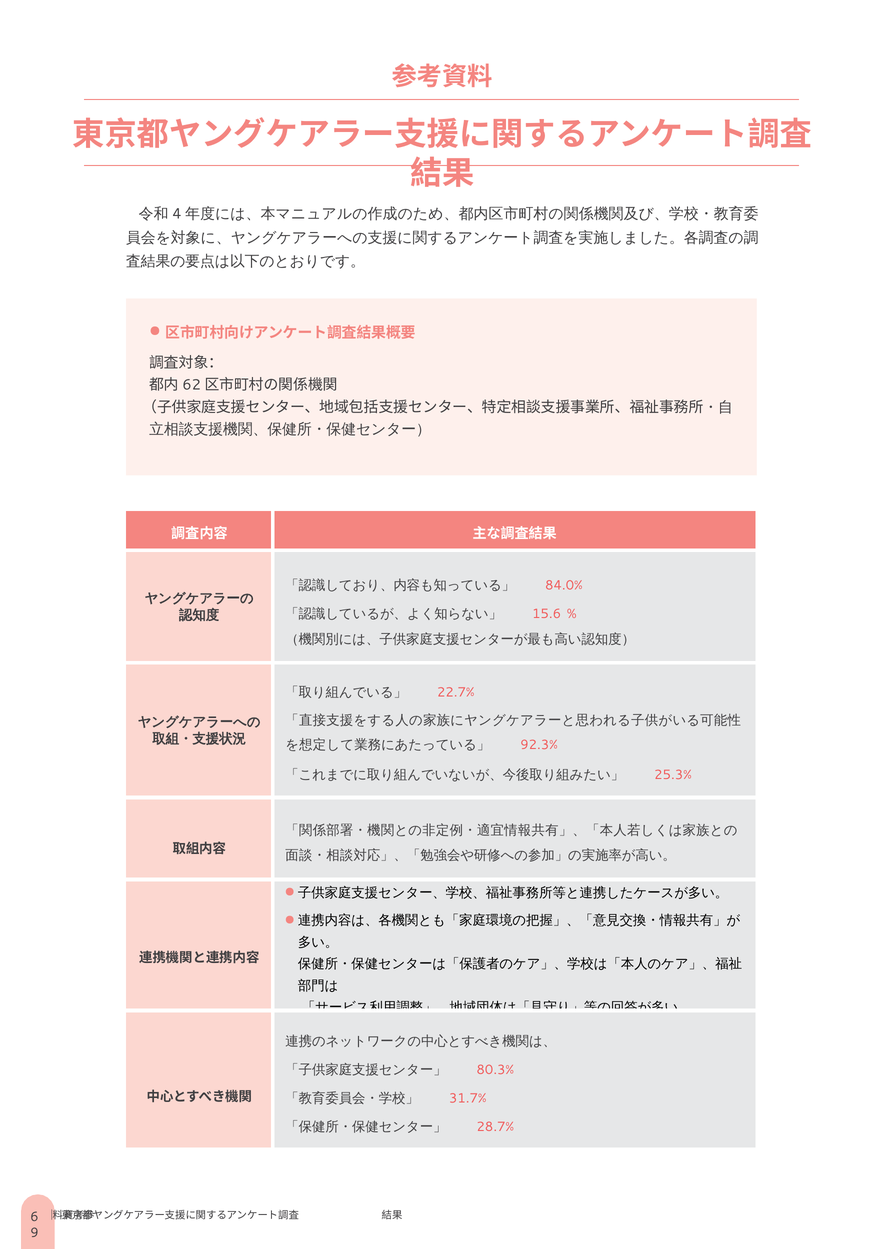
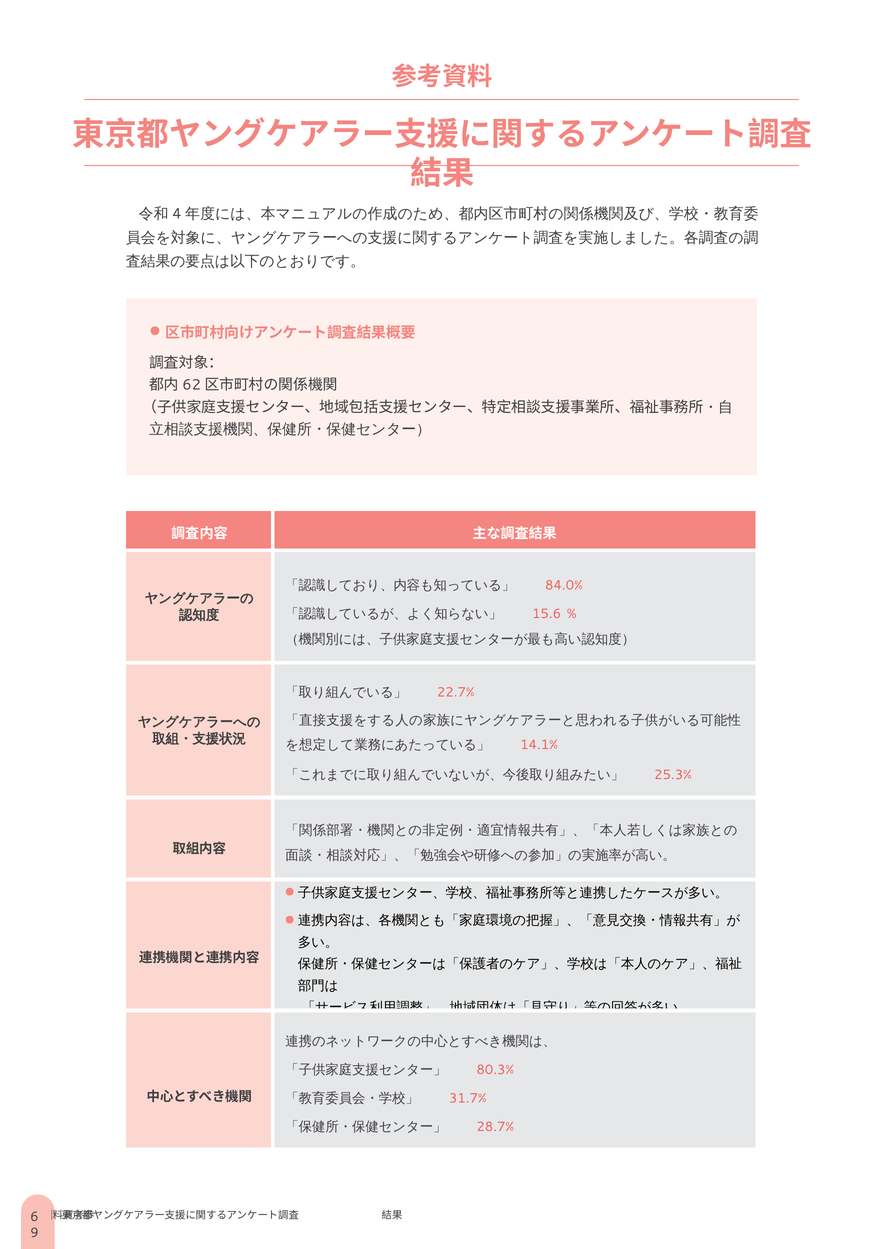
92.3%: 92.3% -> 14.1%
